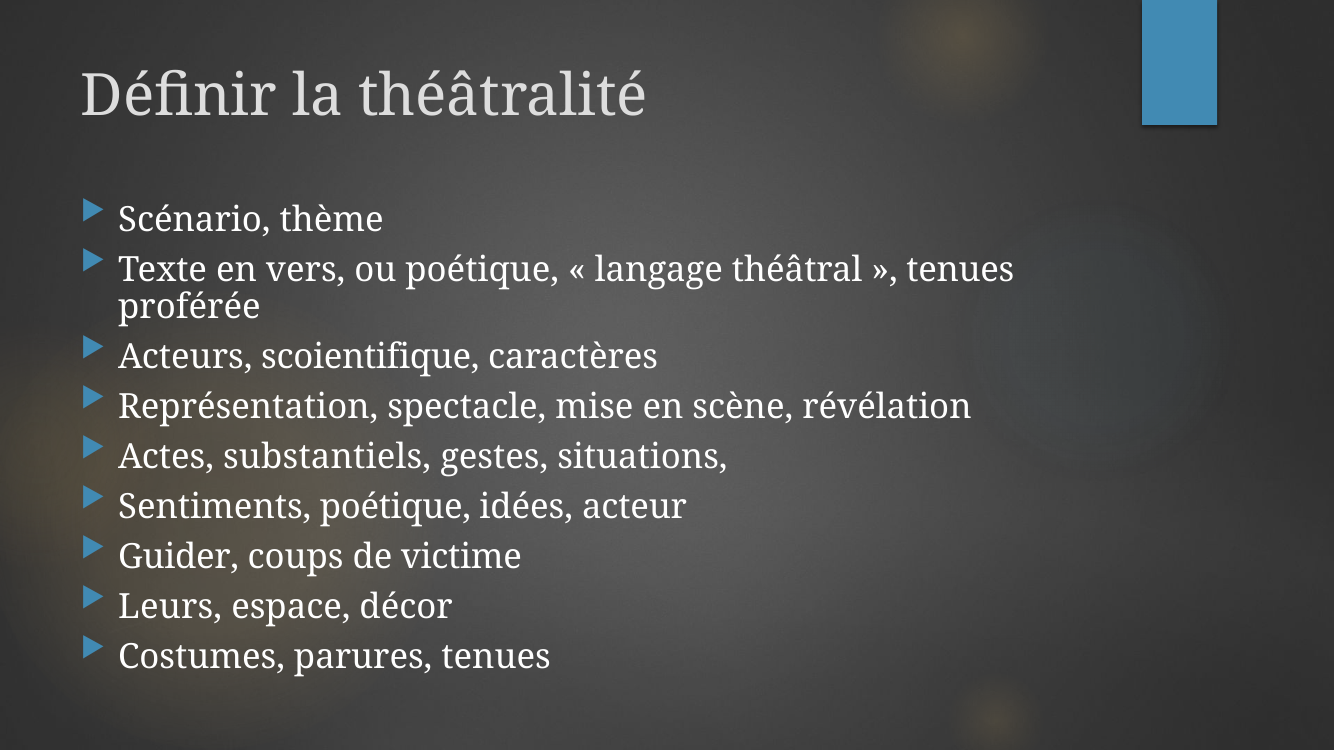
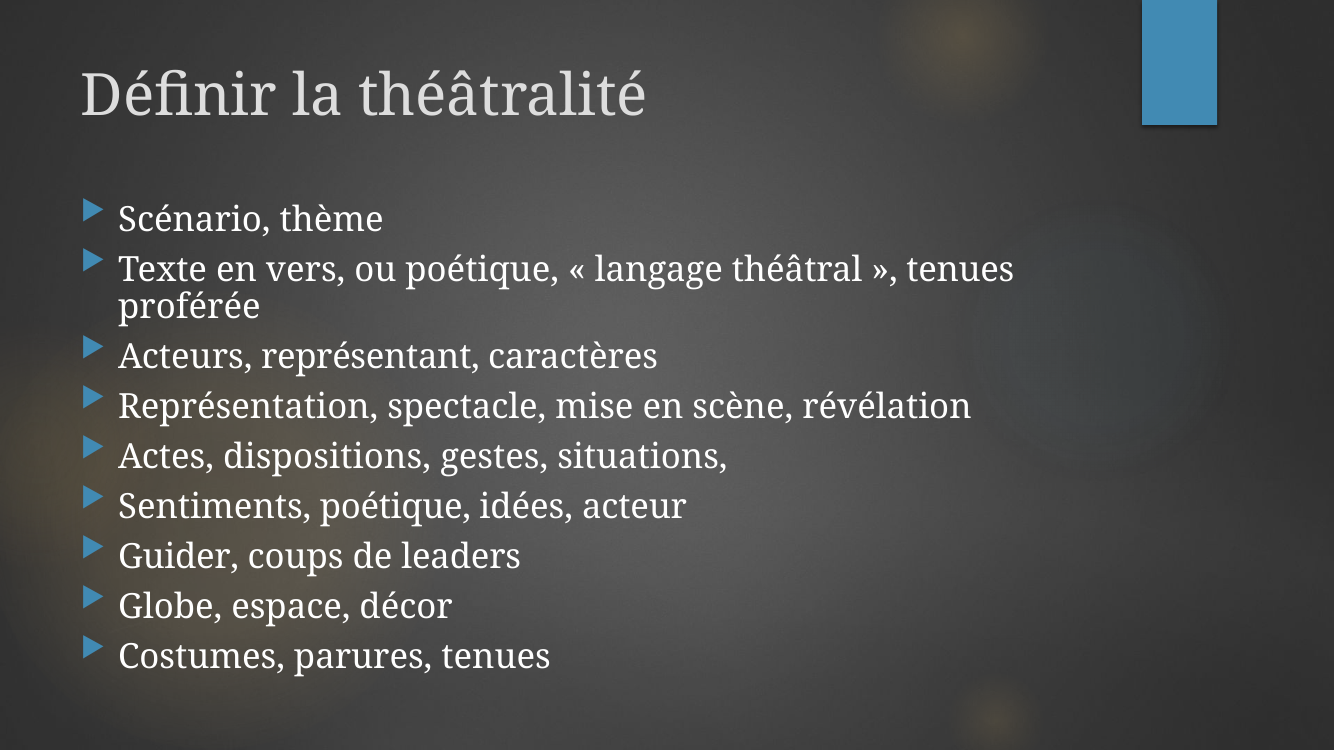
scoientifique: scoientifique -> représentant
substantiels: substantiels -> dispositions
victime: victime -> leaders
Leurs: Leurs -> Globe
